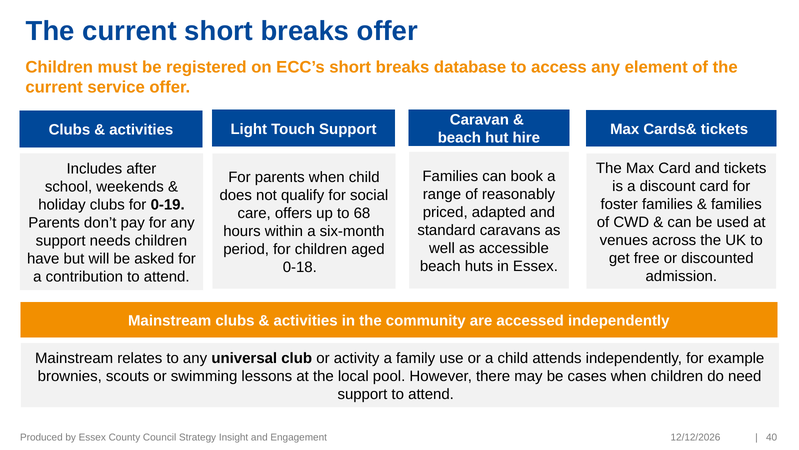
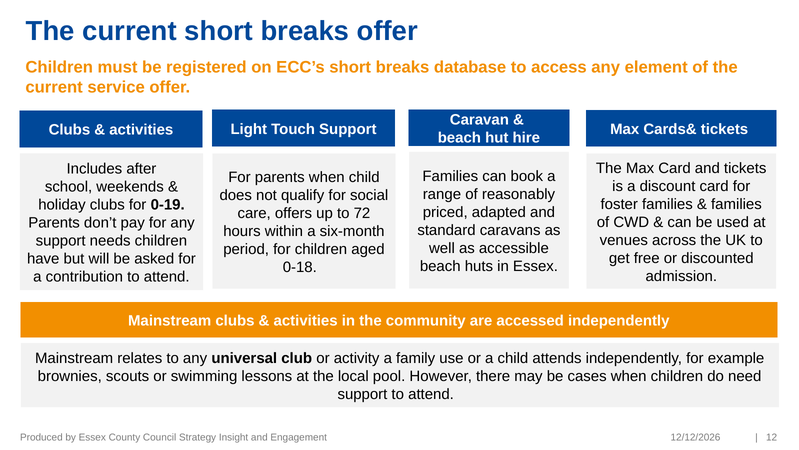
68: 68 -> 72
40: 40 -> 12
